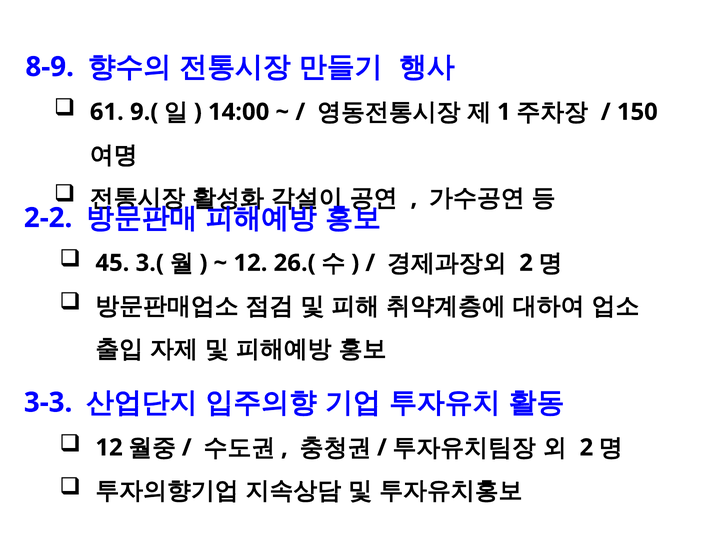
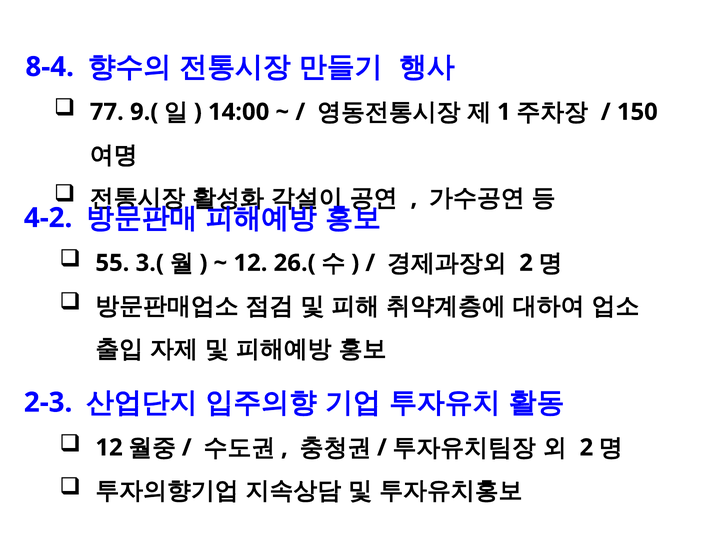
8-9: 8-9 -> 8-4
61: 61 -> 77
2-2: 2-2 -> 4-2
45: 45 -> 55
3-3: 3-3 -> 2-3
